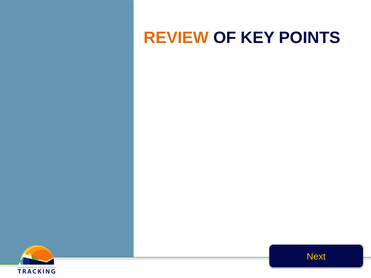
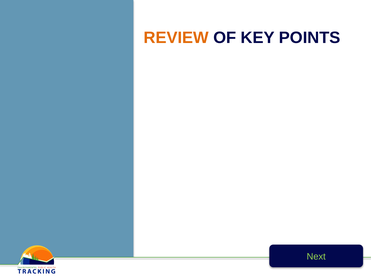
Next colour: yellow -> light green
